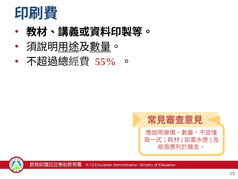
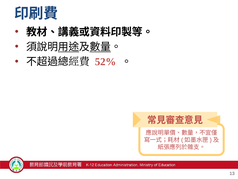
55%: 55% -> 52%
